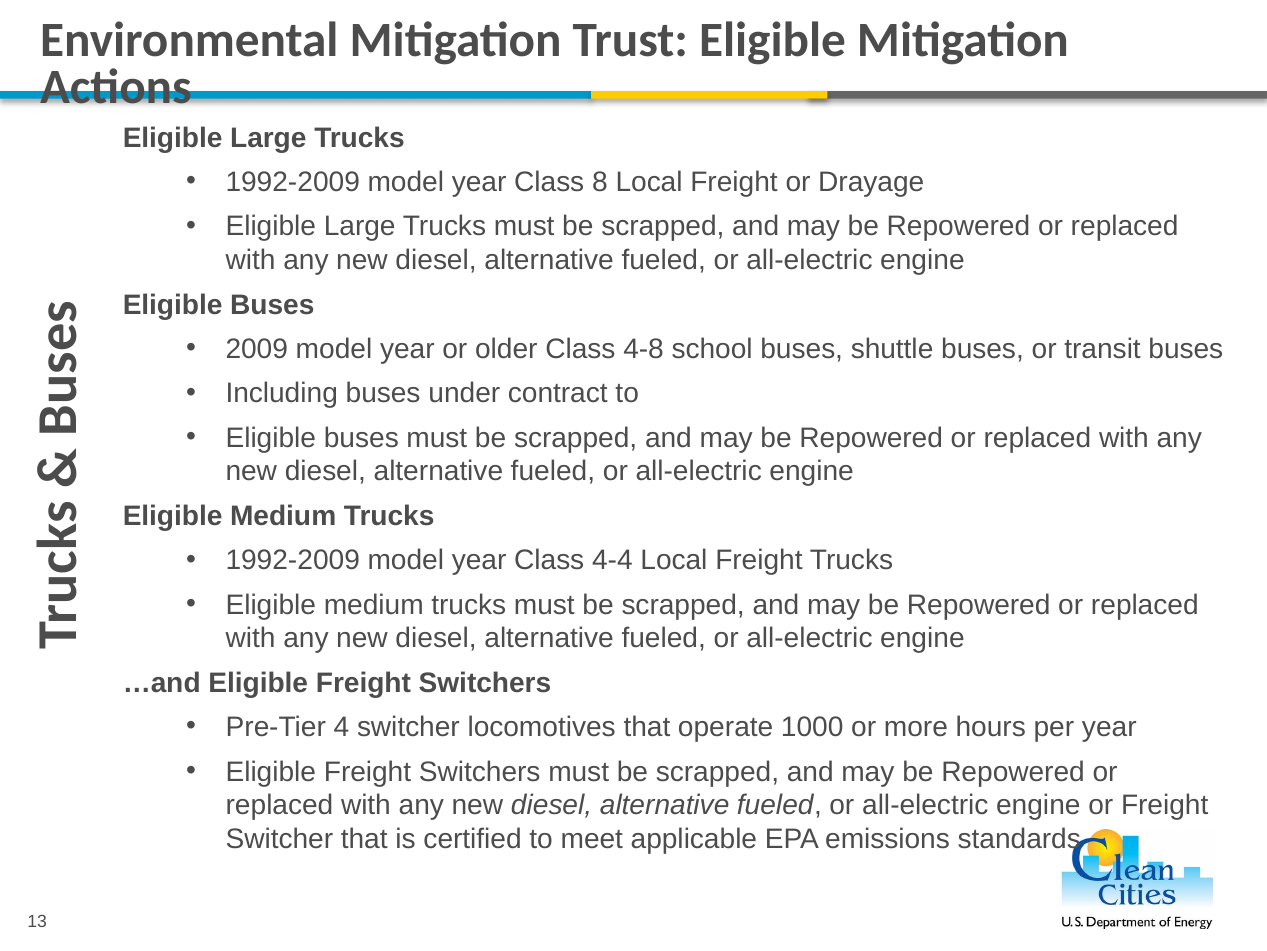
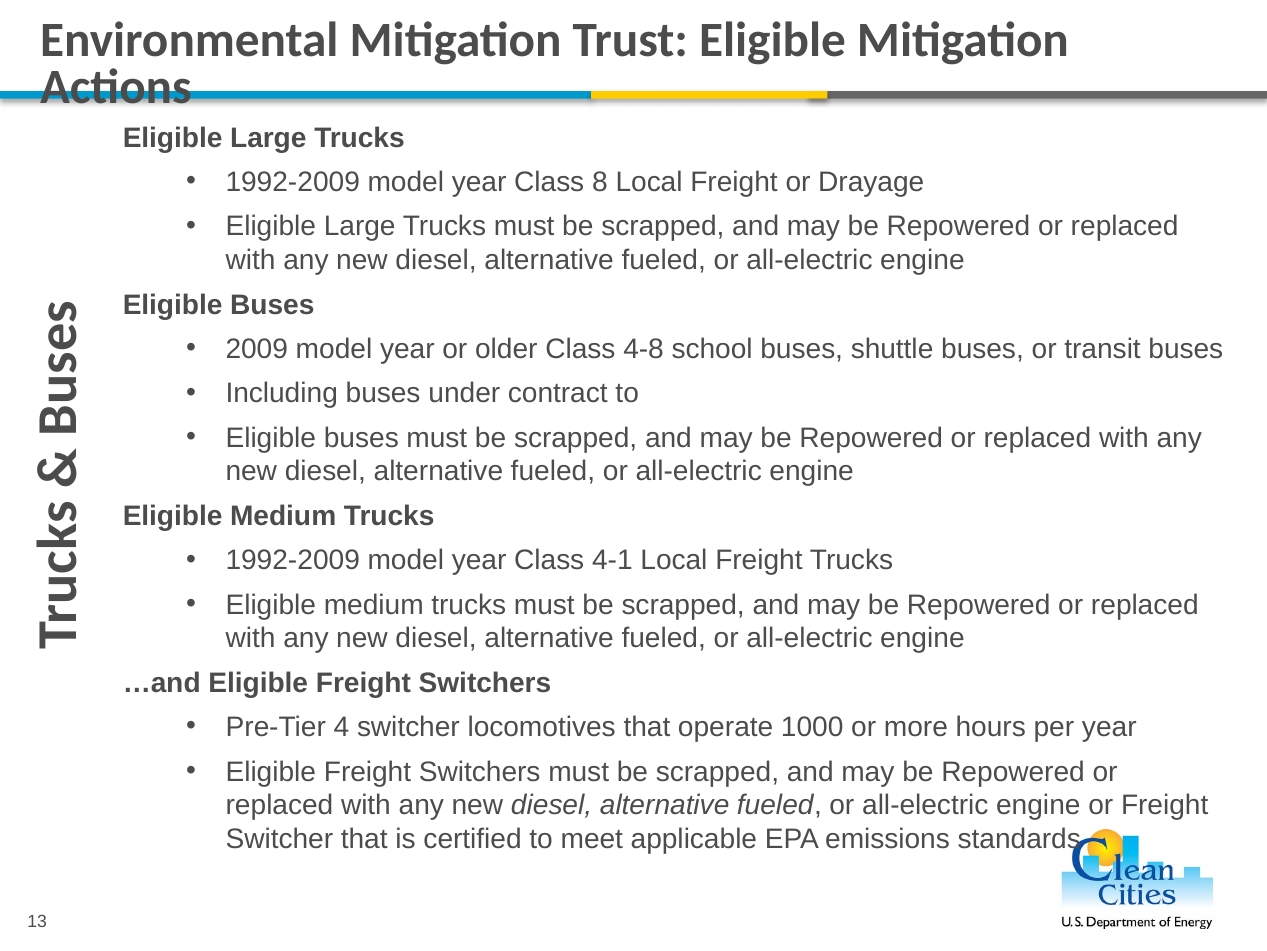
4-4: 4-4 -> 4-1
